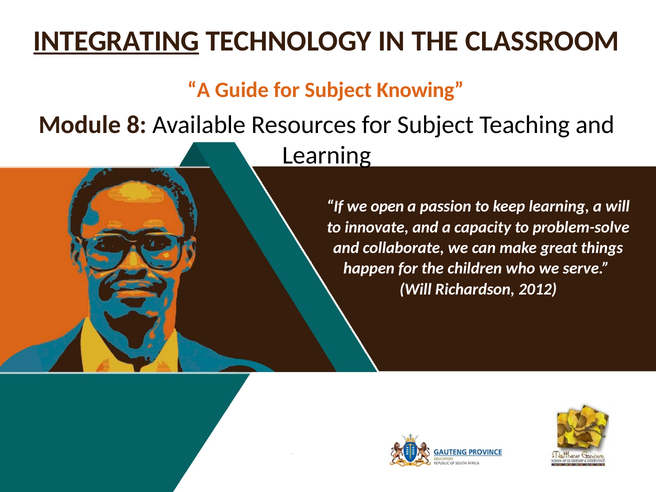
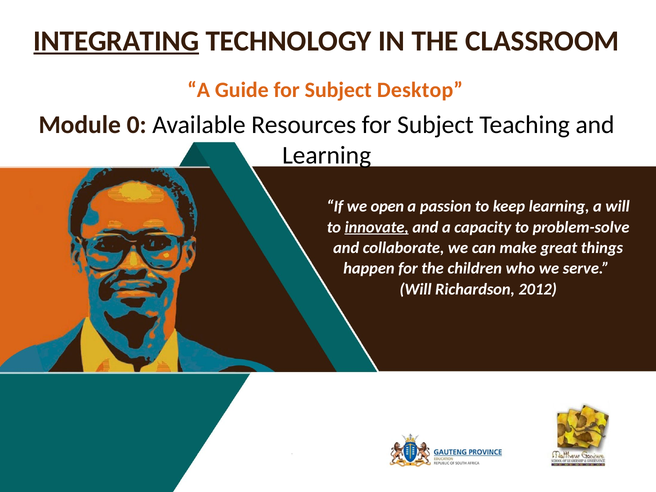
Knowing: Knowing -> Desktop
8: 8 -> 0
innovate underline: none -> present
